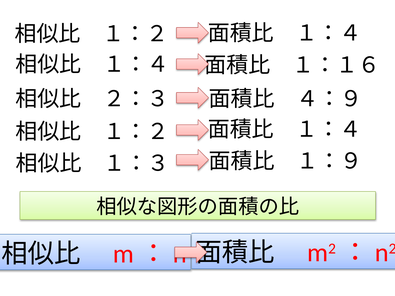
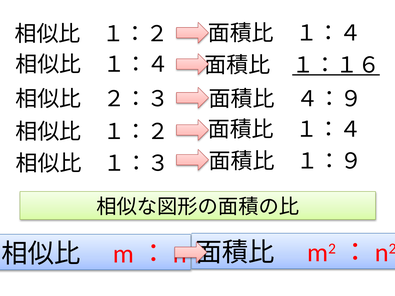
１：１６ underline: none -> present
